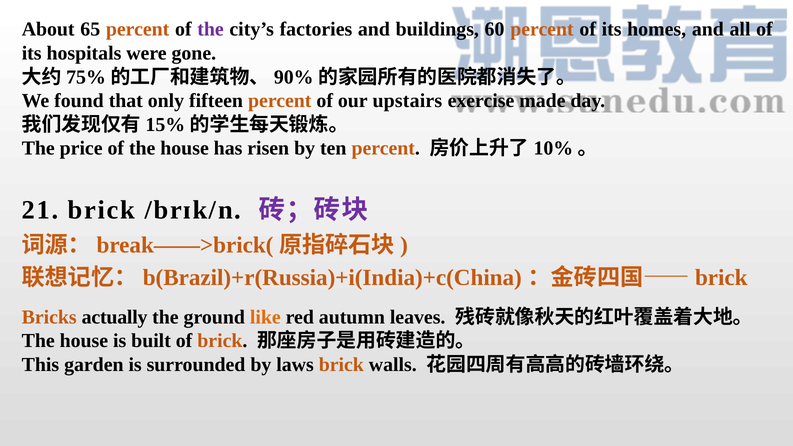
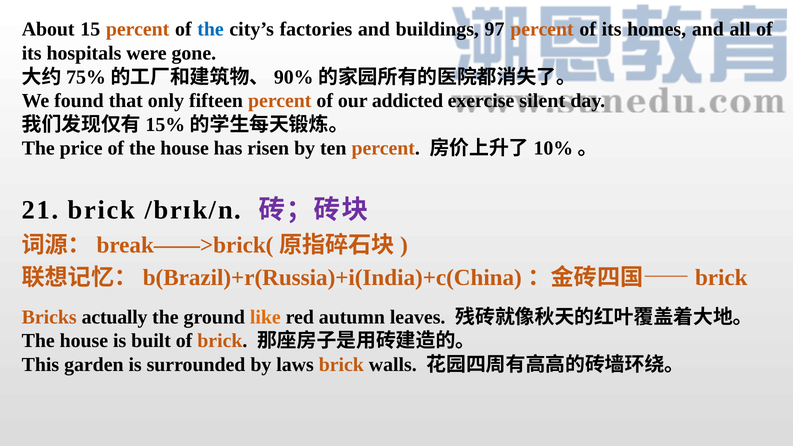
65: 65 -> 15
the at (211, 29) colour: purple -> blue
60: 60 -> 97
upstairs: upstairs -> addicted
made: made -> silent
